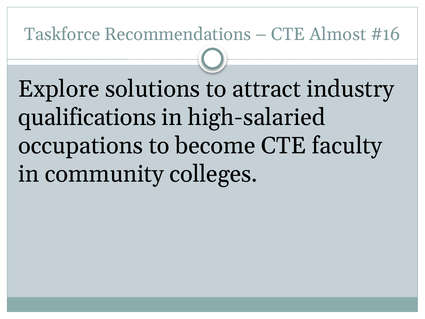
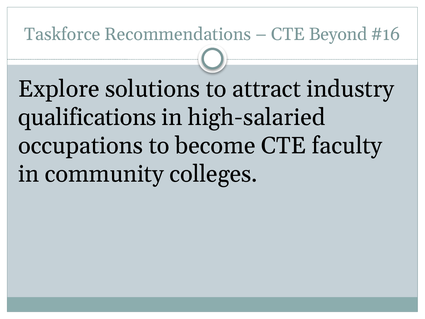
Almost: Almost -> Beyond
